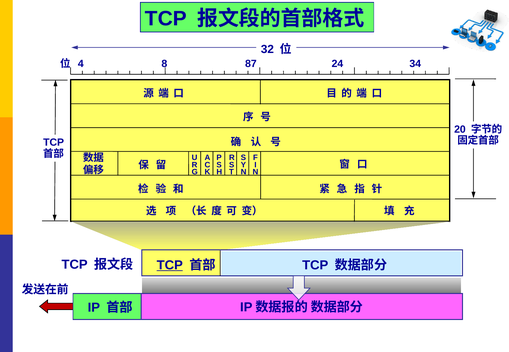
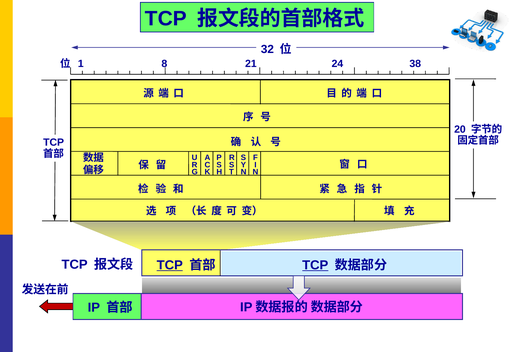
4: 4 -> 1
87: 87 -> 21
34: 34 -> 38
TCP at (315, 265) underline: none -> present
